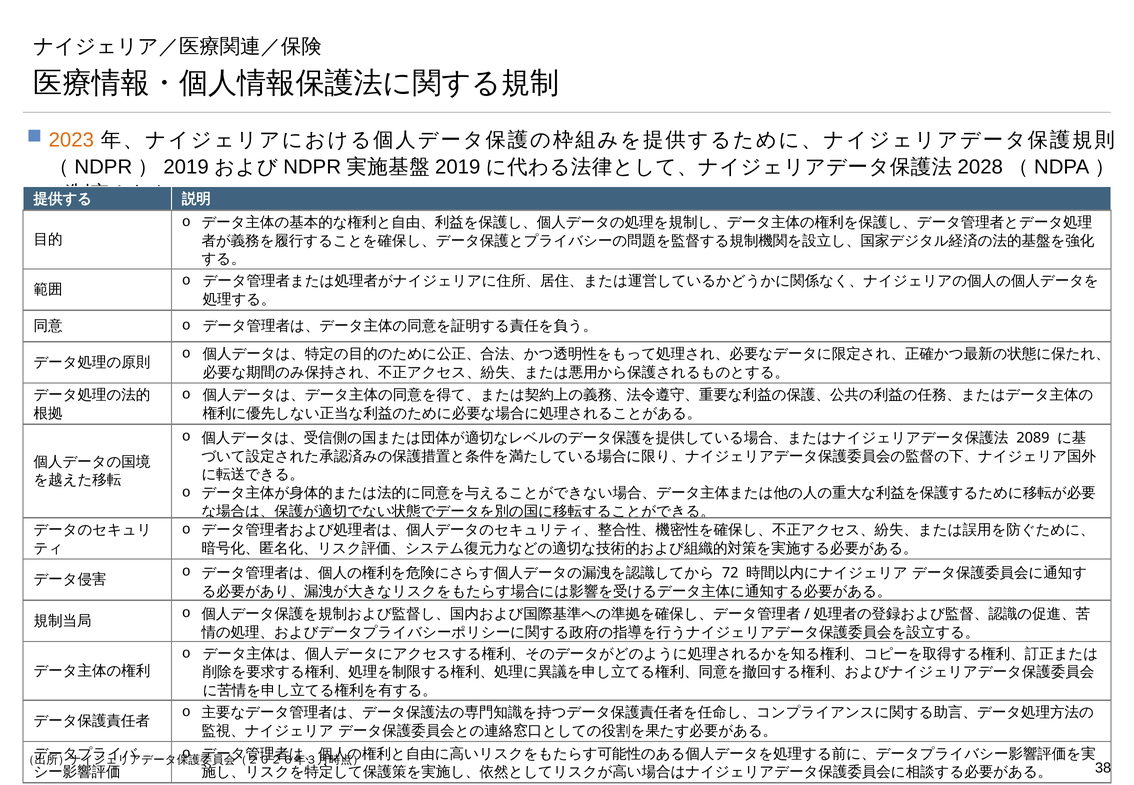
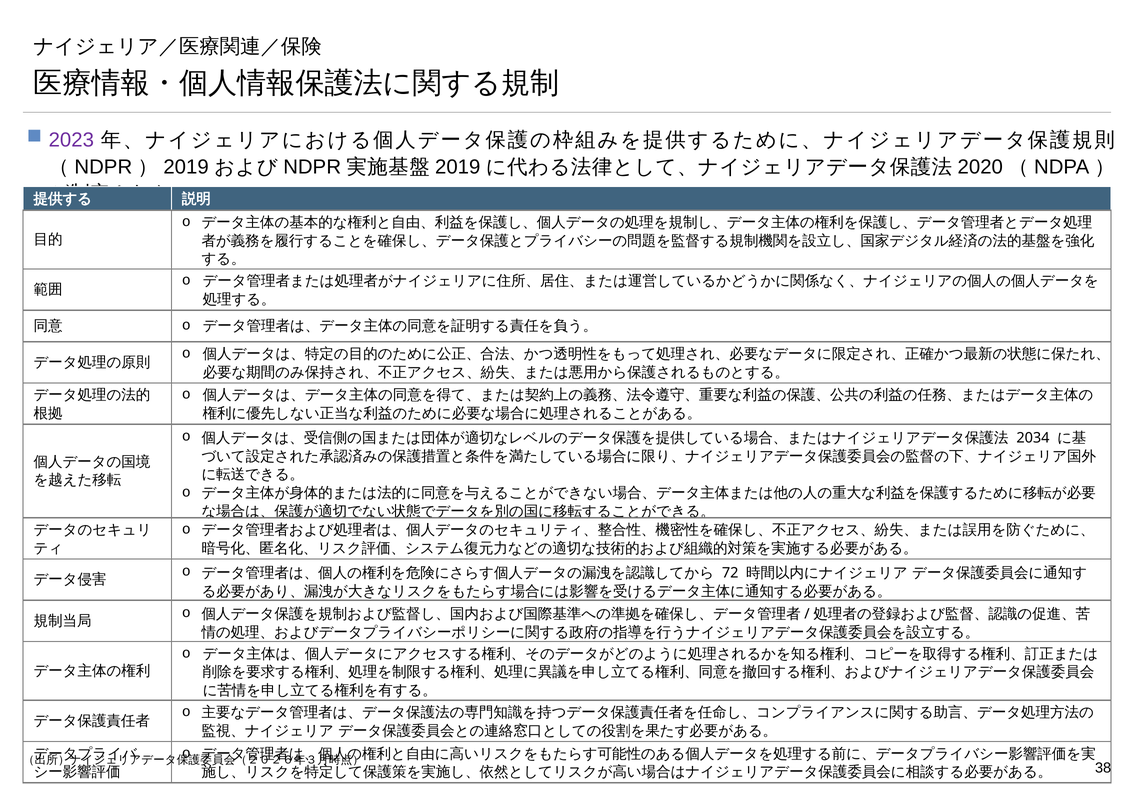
2023 colour: orange -> purple
2028: 2028 -> 2020
2089: 2089 -> 2034
